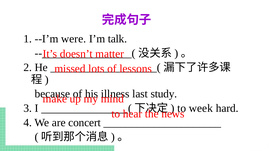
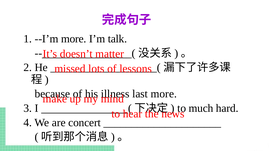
--I’m were: were -> more
last study: study -> more
week: week -> much
